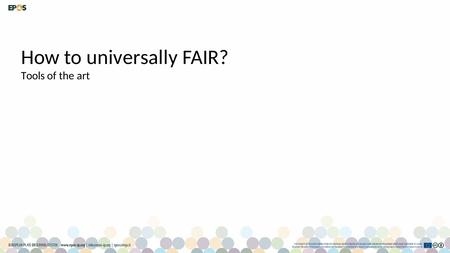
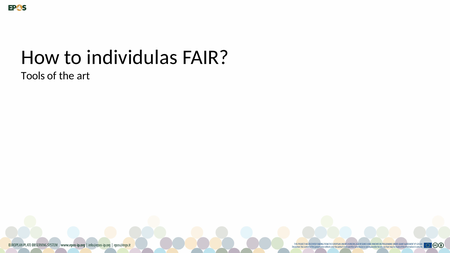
universally: universally -> individulas
